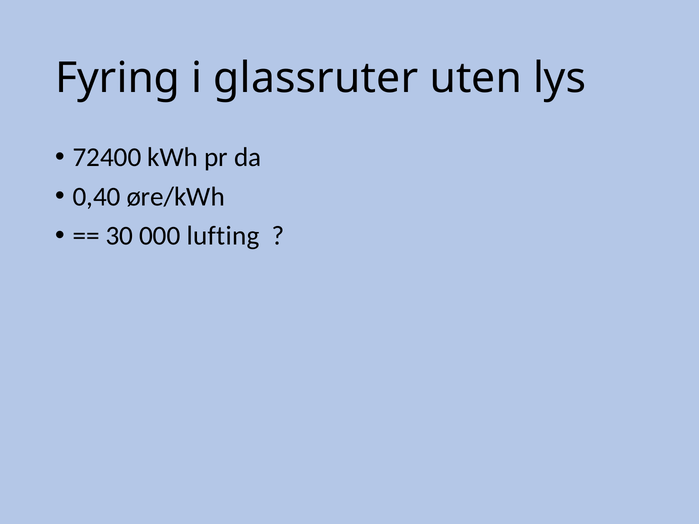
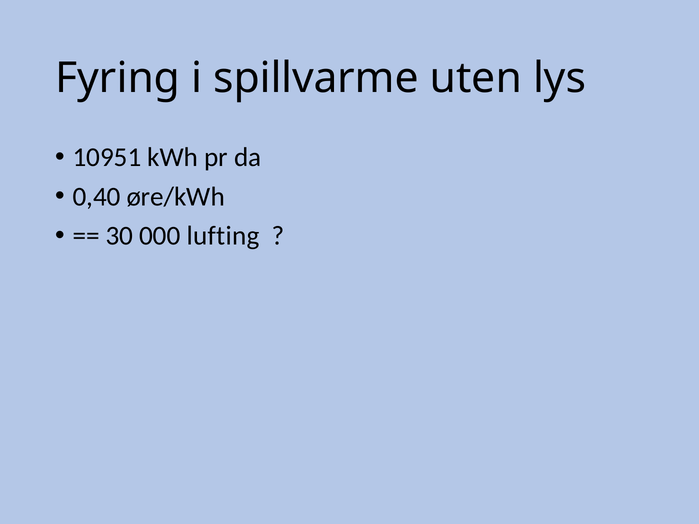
glassruter: glassruter -> spillvarme
72400: 72400 -> 10951
